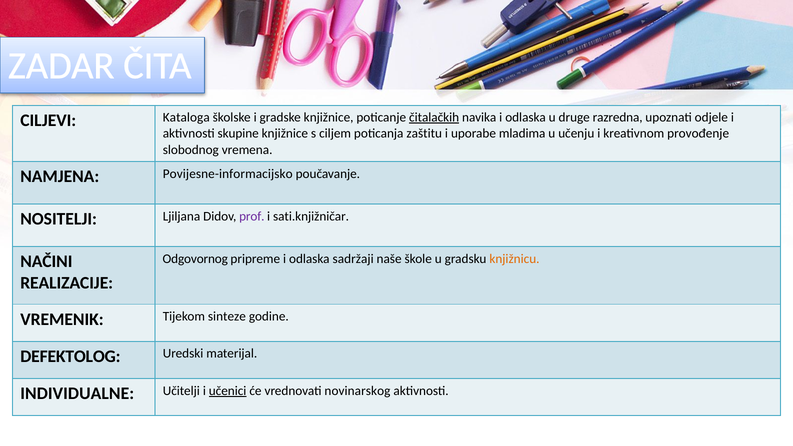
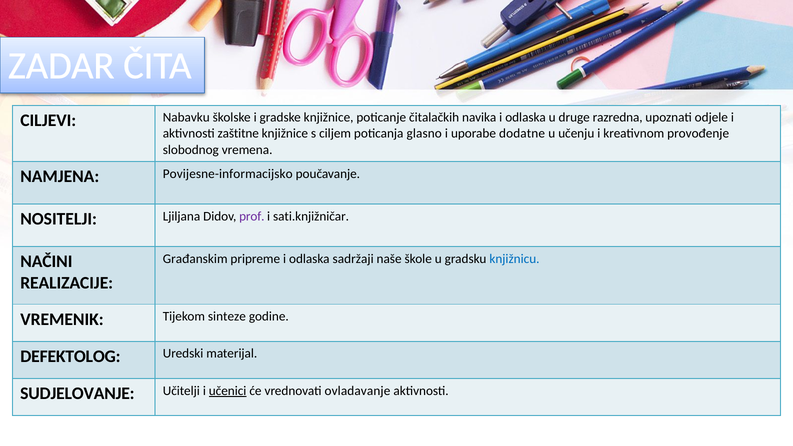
Kataloga: Kataloga -> Nabavku
čitalačkih underline: present -> none
skupine: skupine -> zaštitne
zaštitu: zaštitu -> glasno
mladima: mladima -> dodatne
Odgovornog: Odgovornog -> Građanskim
knjižnicu colour: orange -> blue
INDIVIDUALNE: INDIVIDUALNE -> SUDJELOVANJE
novinarskog: novinarskog -> ovladavanje
